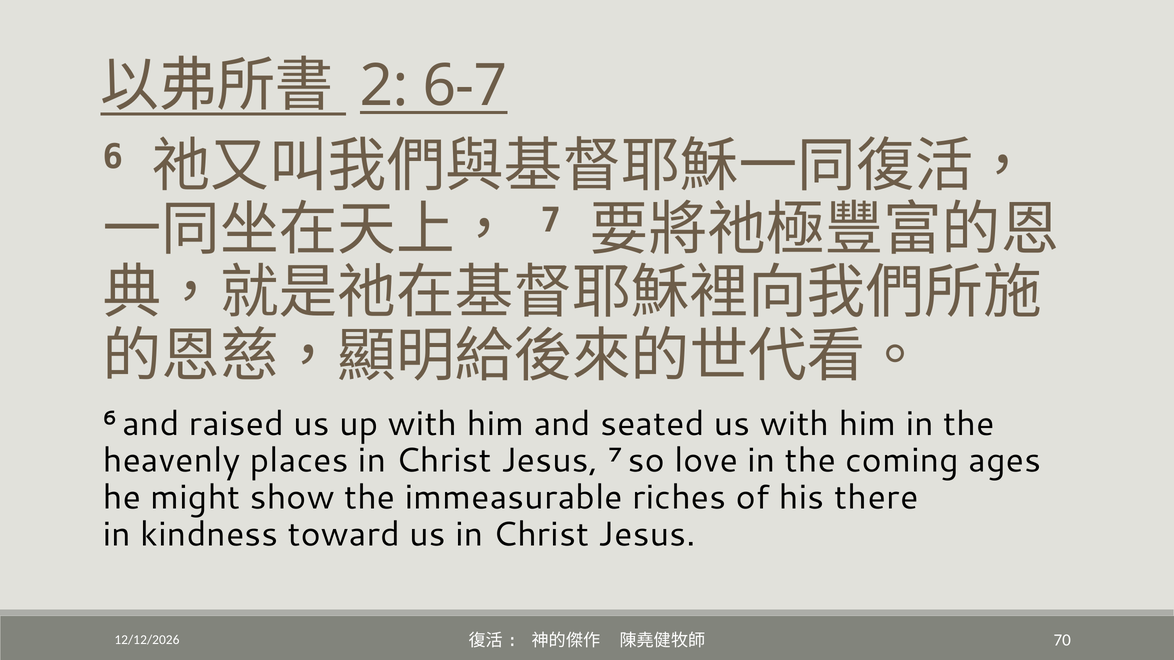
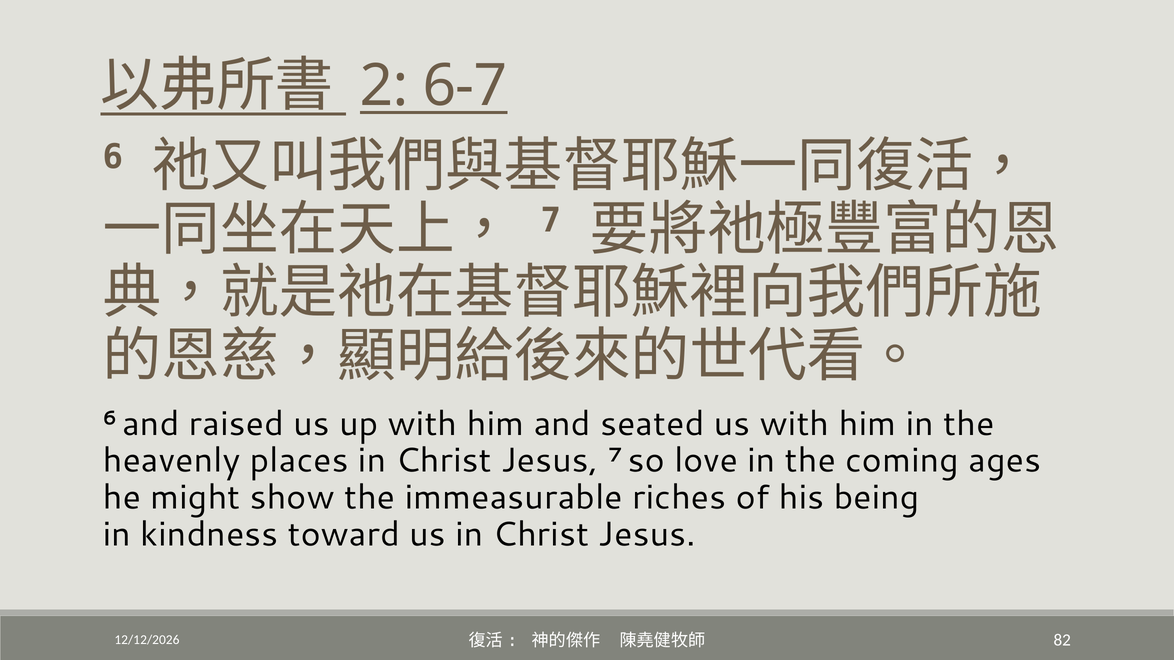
there: there -> being
70: 70 -> 82
